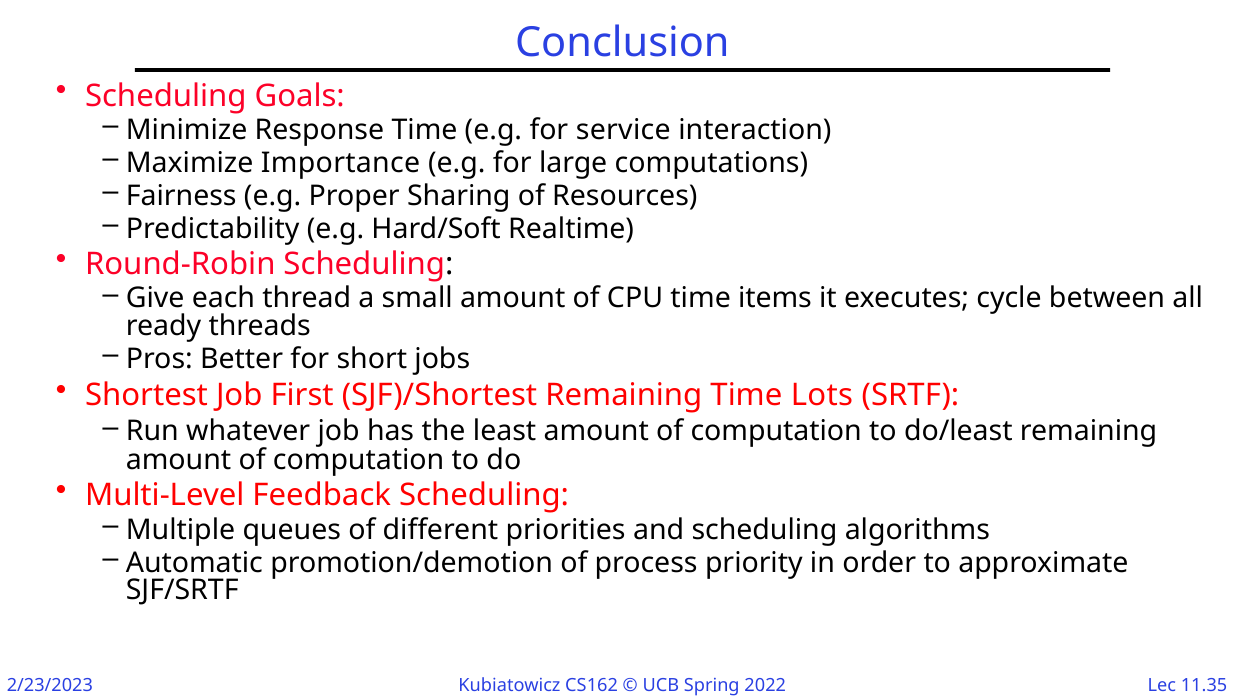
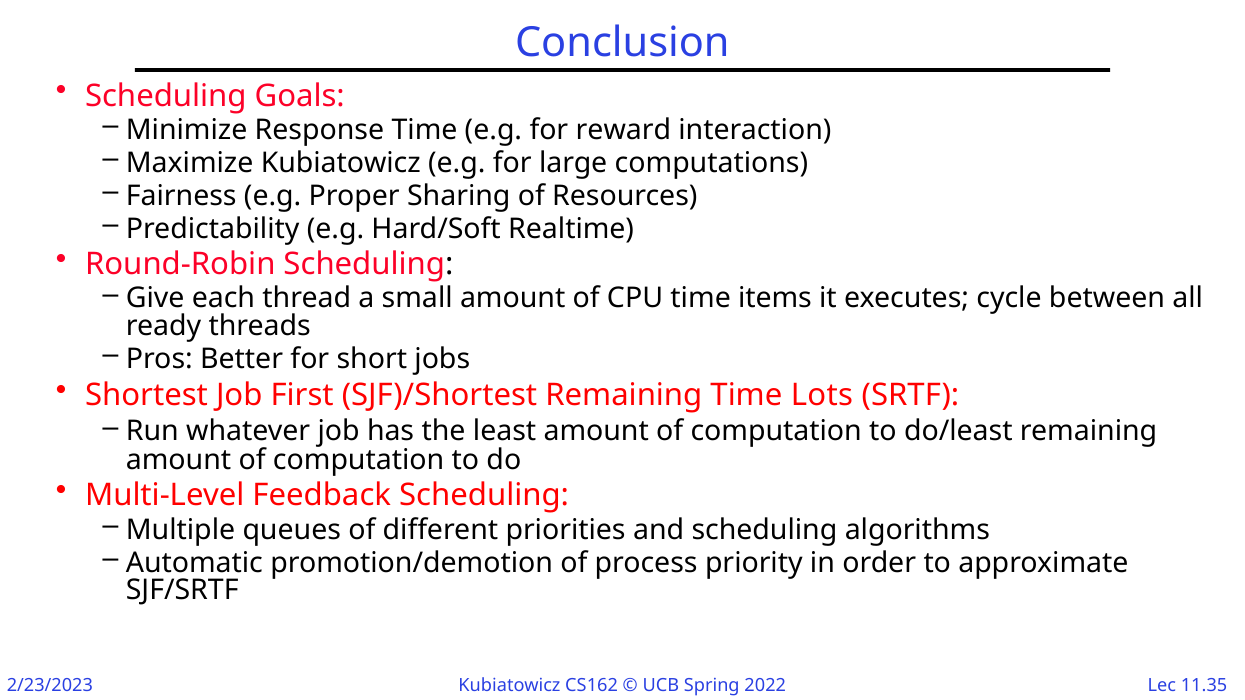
service: service -> reward
Maximize Importance: Importance -> Kubiatowicz
